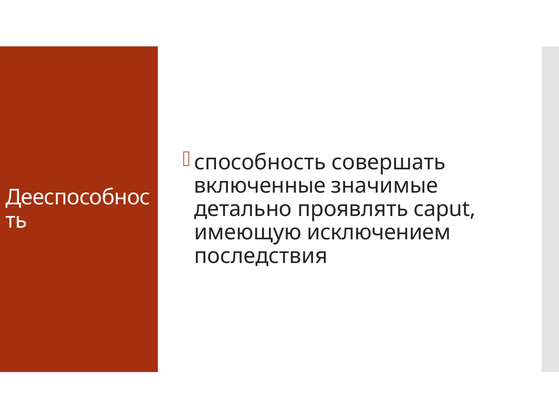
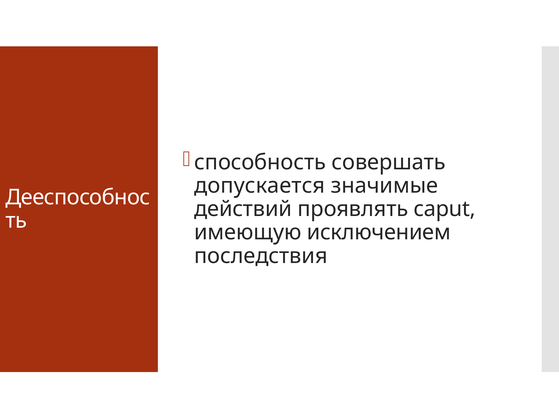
включенные: включенные -> допускается
детально: детально -> действий
